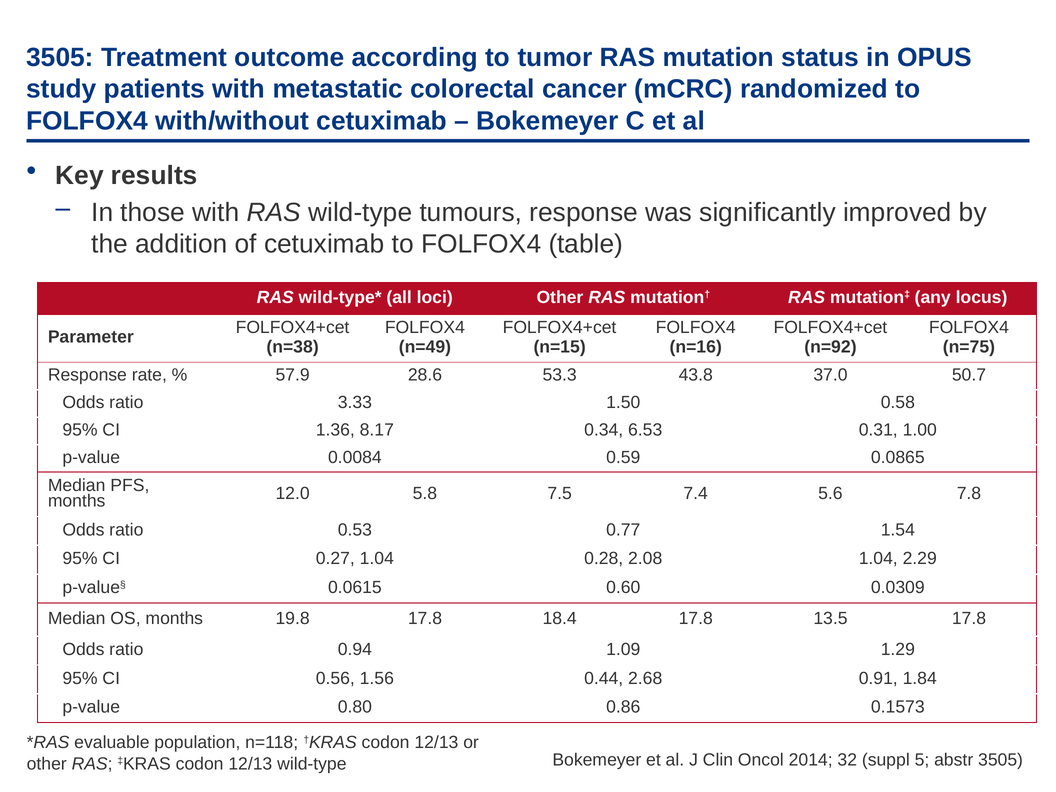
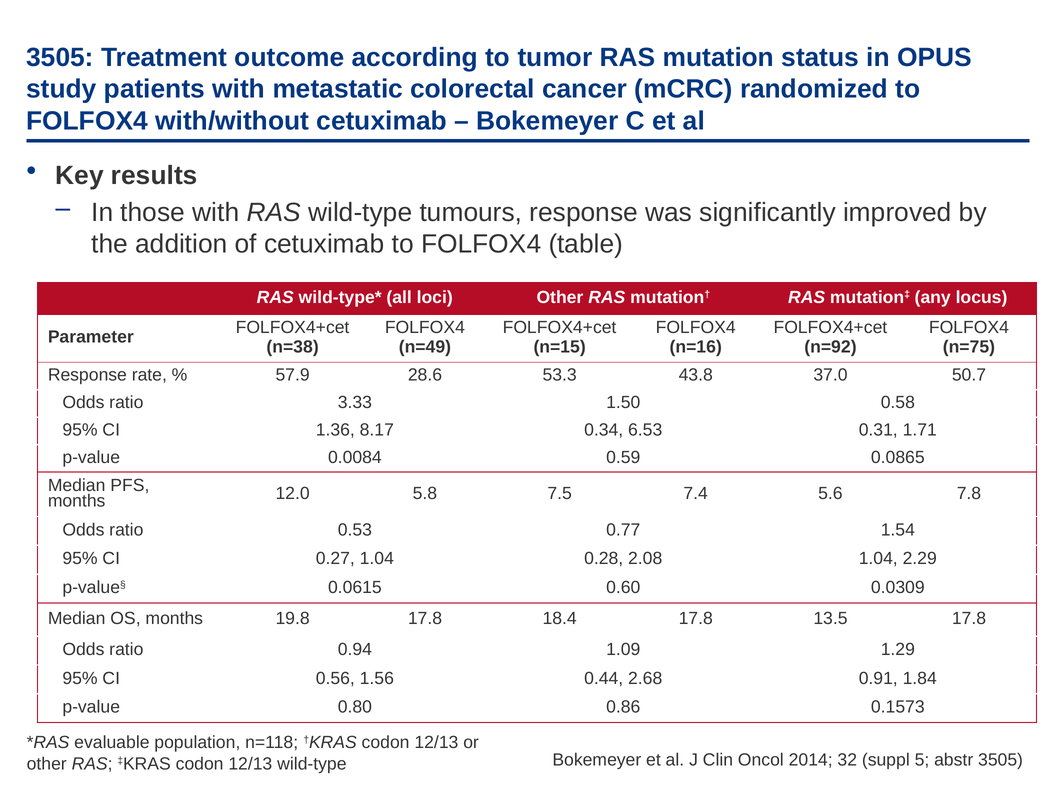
1.00: 1.00 -> 1.71
